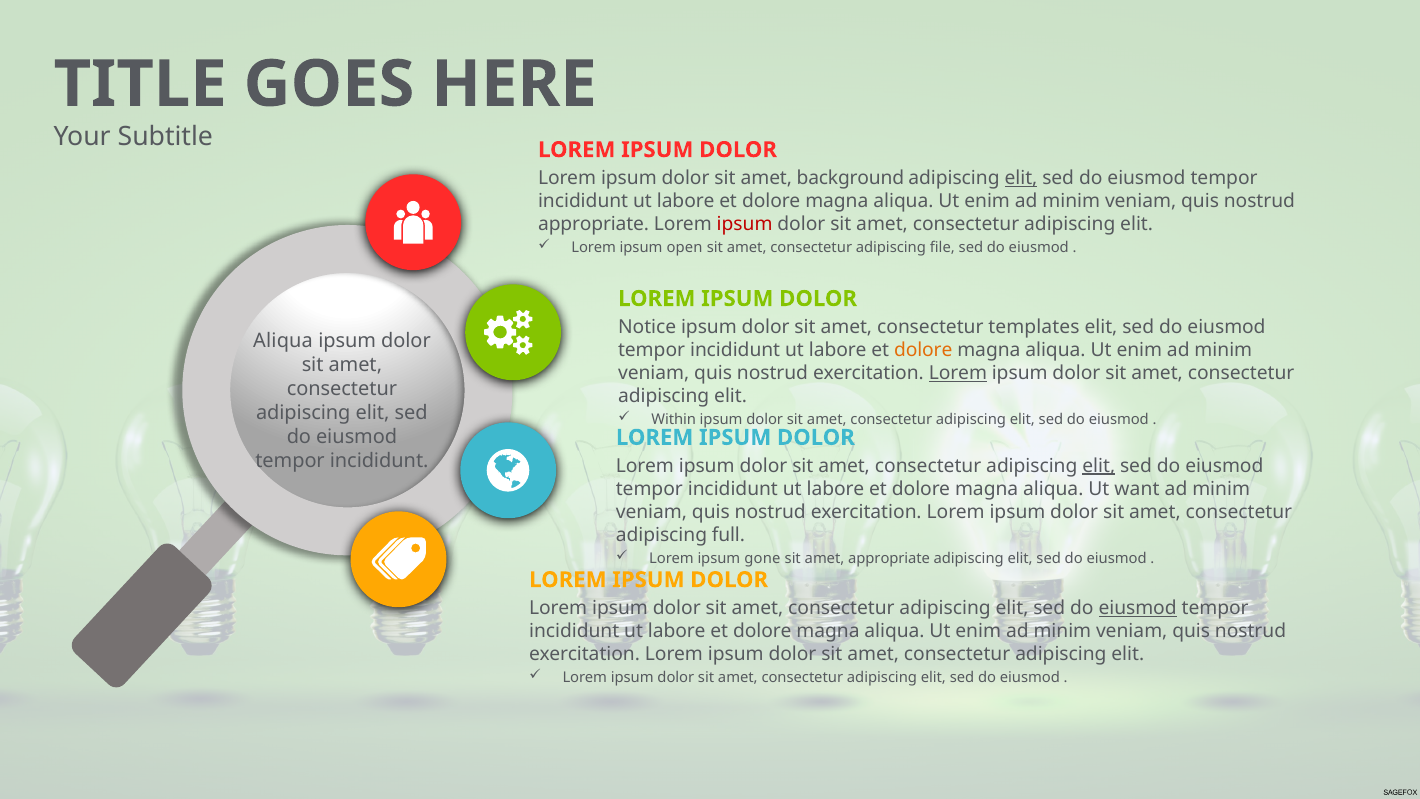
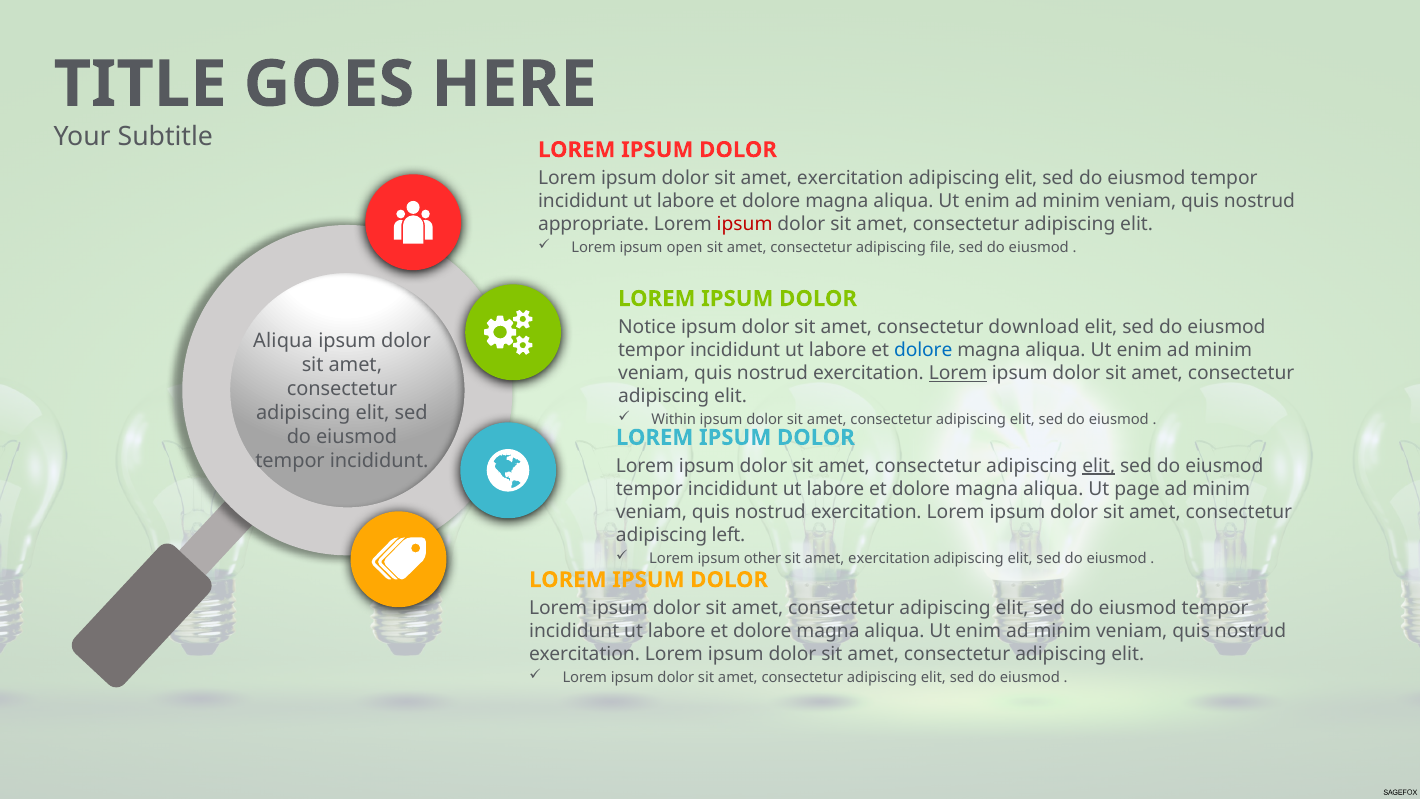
dolor sit amet background: background -> exercitation
elit at (1021, 178) underline: present -> none
templates: templates -> download
dolore at (923, 350) colour: orange -> blue
want: want -> page
full: full -> left
gone: gone -> other
appropriate at (889, 559): appropriate -> exercitation
eiusmod at (1138, 608) underline: present -> none
